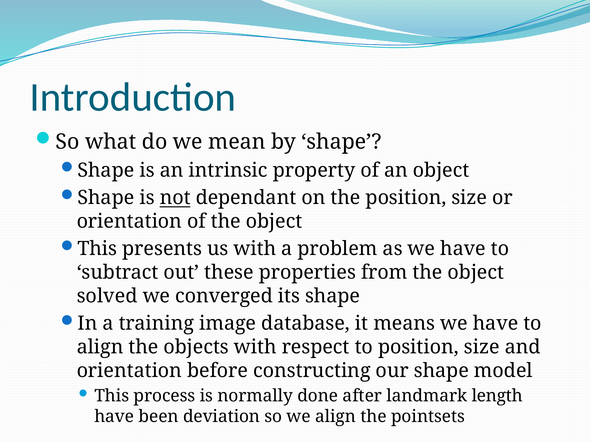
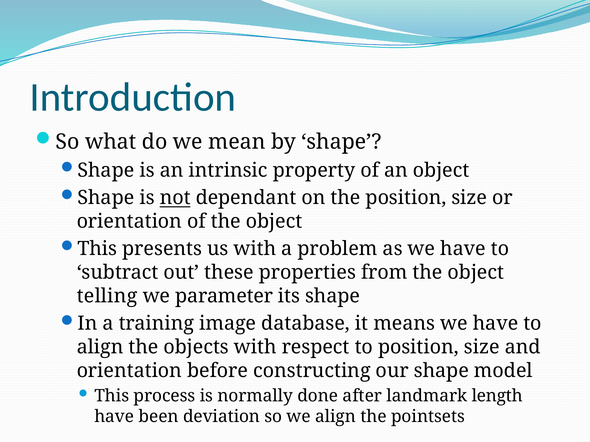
solved: solved -> telling
converged: converged -> parameter
